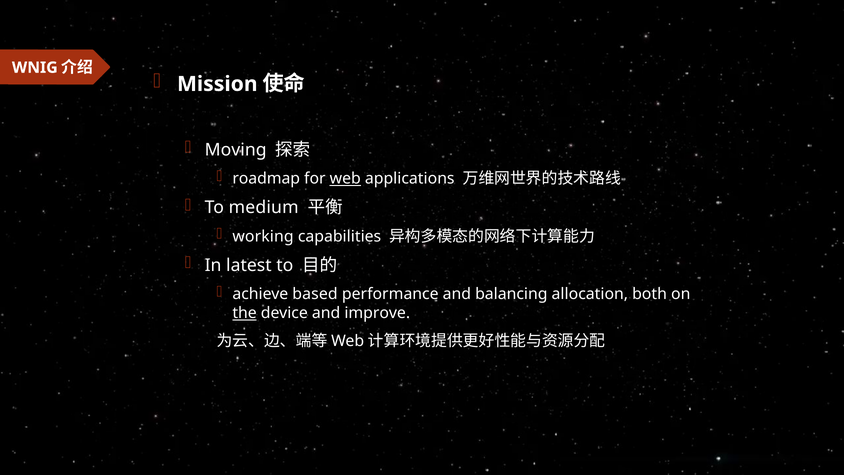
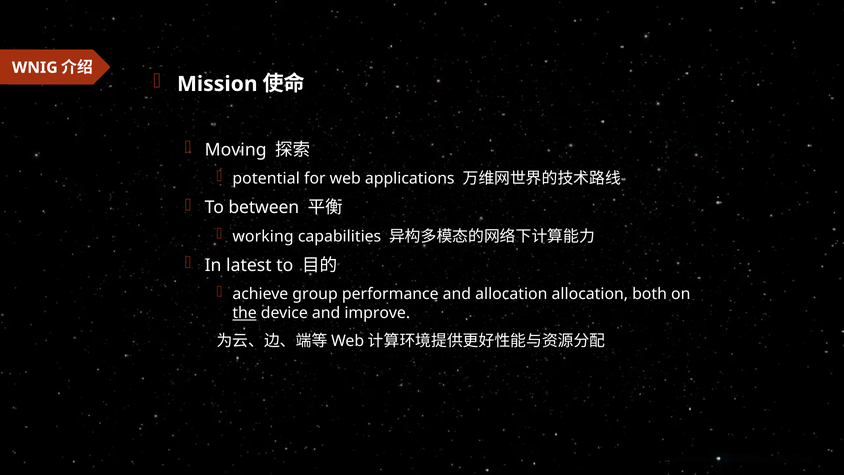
roadmap: roadmap -> potential
web underline: present -> none
medium: medium -> between
based: based -> group
and balancing: balancing -> allocation
